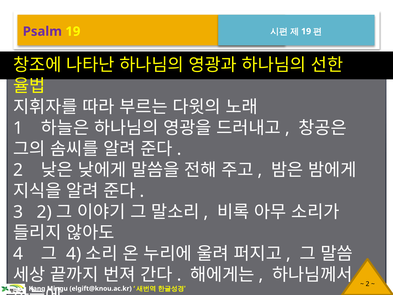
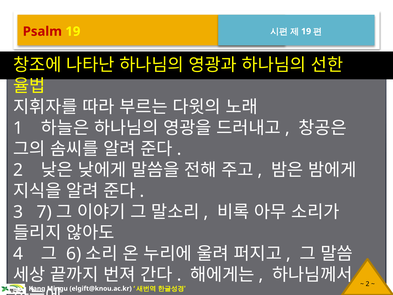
Psalm colour: purple -> red
3 2: 2 -> 7
4 at (74, 254): 4 -> 6
